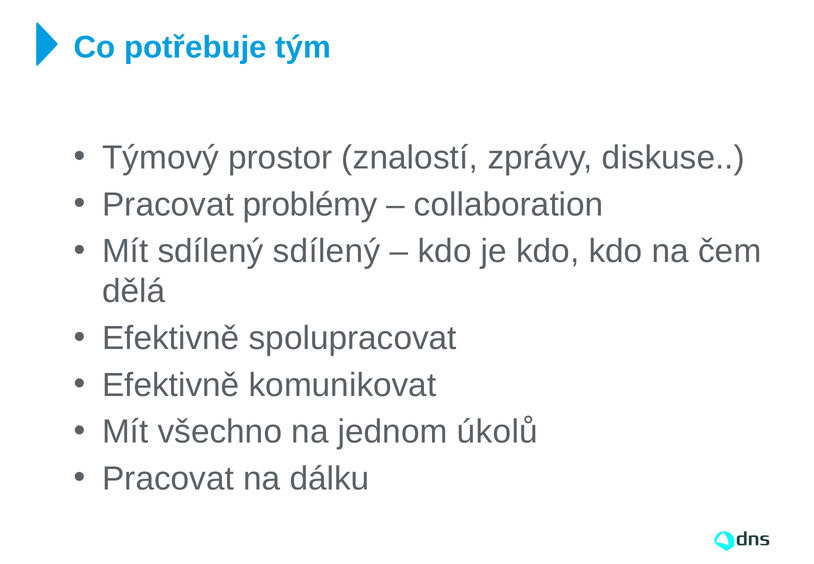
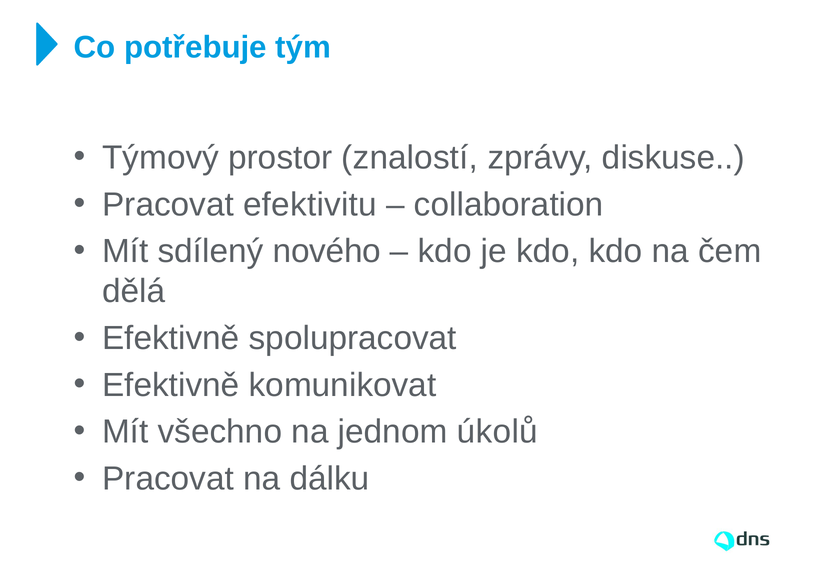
problémy: problémy -> efektivitu
sdílený sdílený: sdílený -> nového
